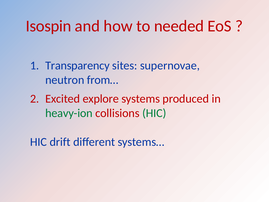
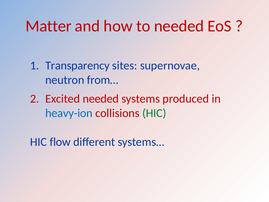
Isospin: Isospin -> Matter
Excited explore: explore -> needed
heavy-ion colour: green -> blue
drift: drift -> flow
